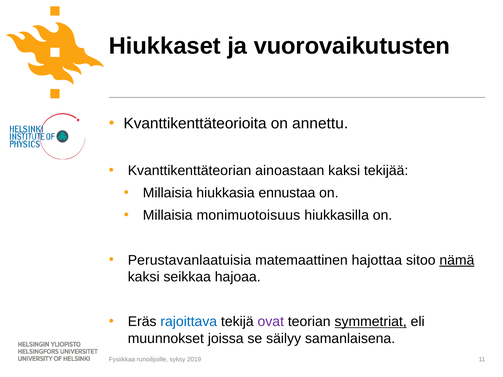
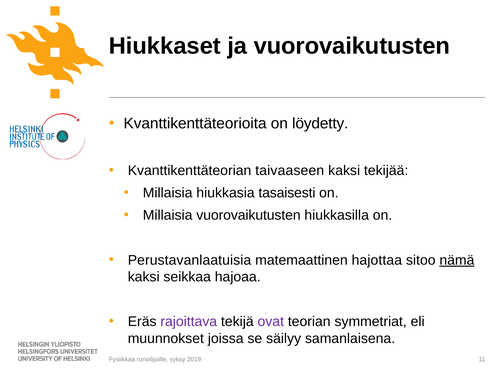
annettu: annettu -> löydetty
ainoastaan: ainoastaan -> taivaaseen
ennustaa: ennustaa -> tasaisesti
Millaisia monimuotoisuus: monimuotoisuus -> vuorovaikutusten
rajoittava colour: blue -> purple
symmetriat underline: present -> none
